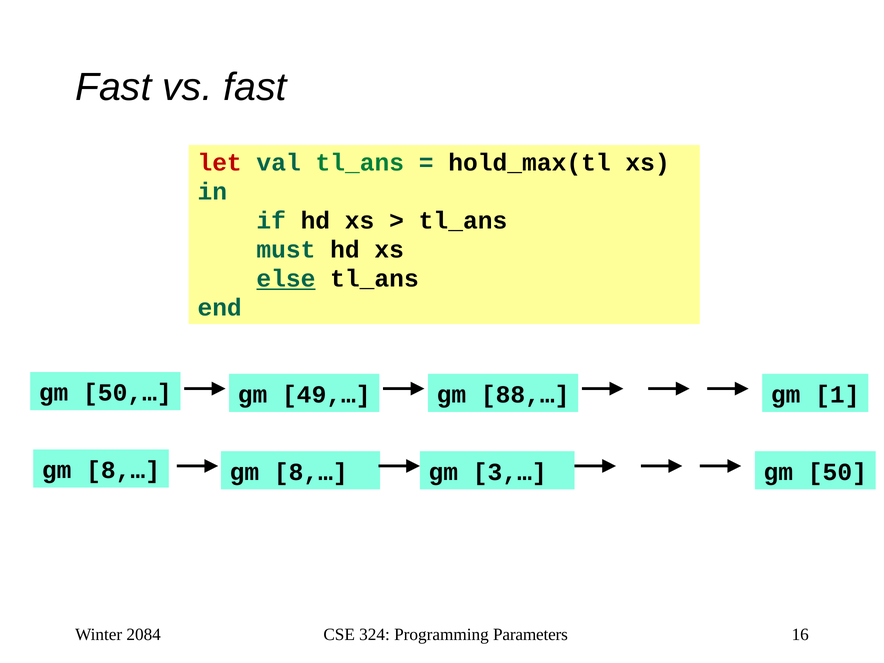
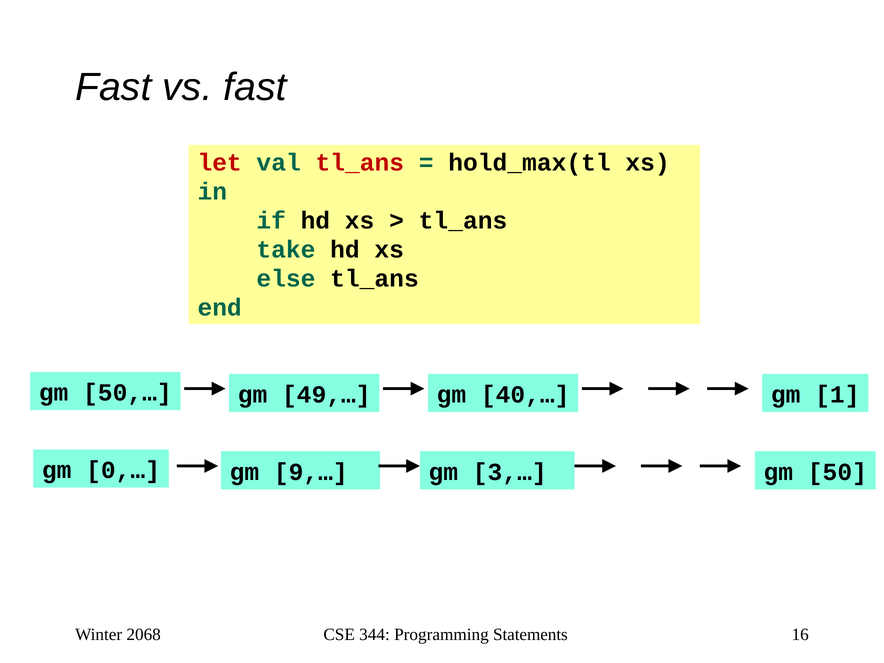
tl_ans at (360, 163) colour: green -> red
must: must -> take
else underline: present -> none
88,…: 88,… -> 40,…
8,… at (123, 470): 8,… -> 0,…
8,… at (311, 472): 8,… -> 9,…
2084: 2084 -> 2068
324: 324 -> 344
Parameters: Parameters -> Statements
